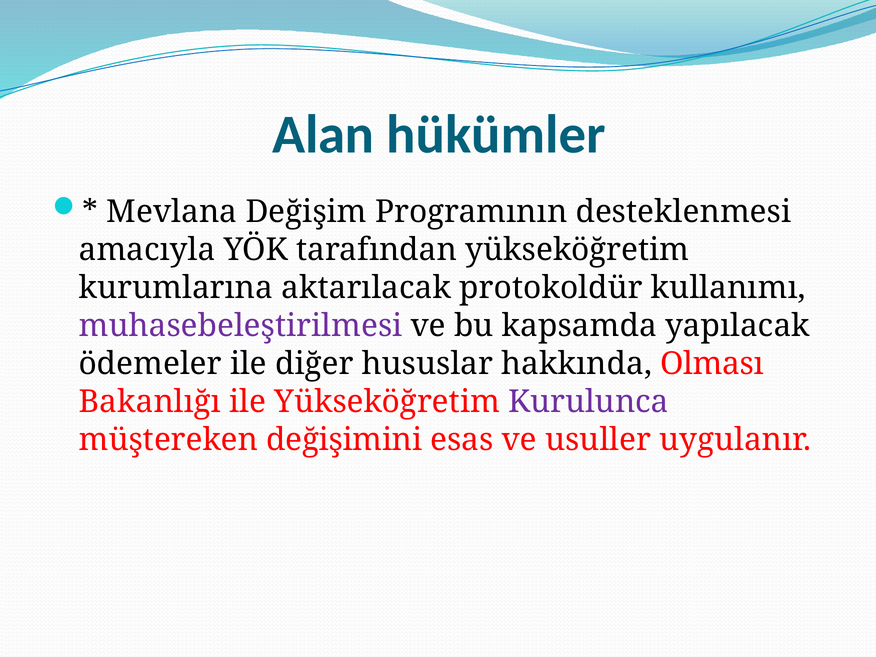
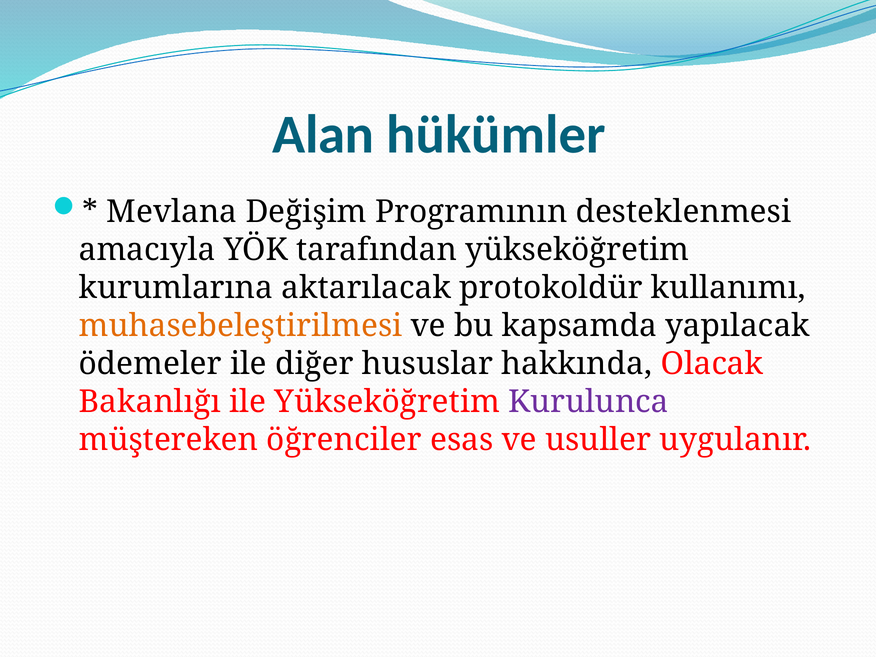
muhasebeleştirilmesi colour: purple -> orange
Olması: Olması -> Olacak
değişimini: değişimini -> öğrenciler
